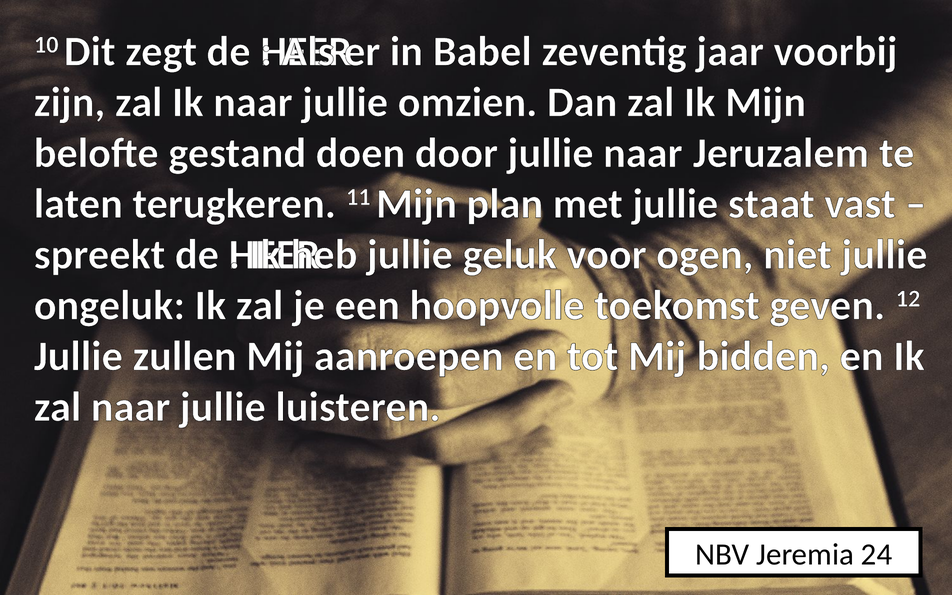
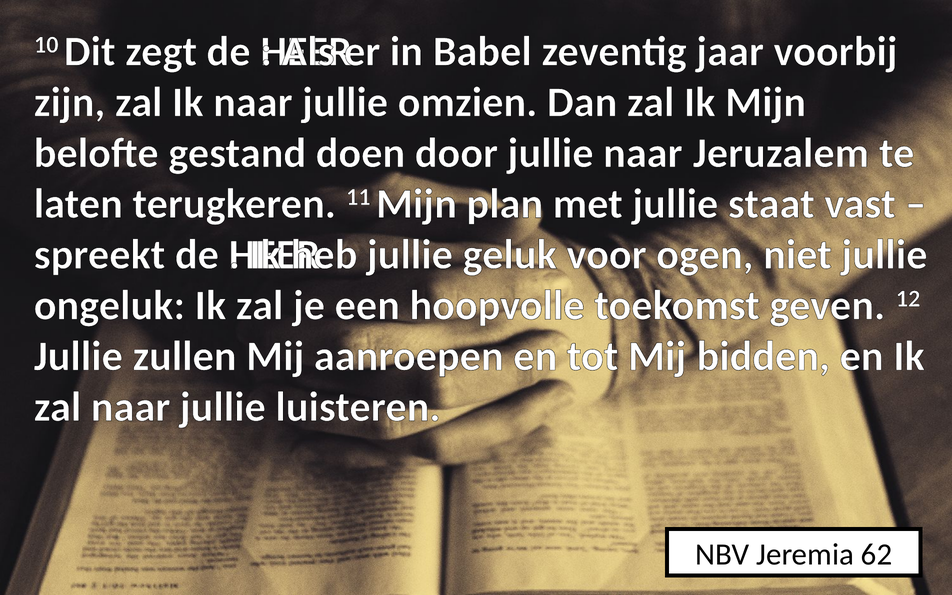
24: 24 -> 62
